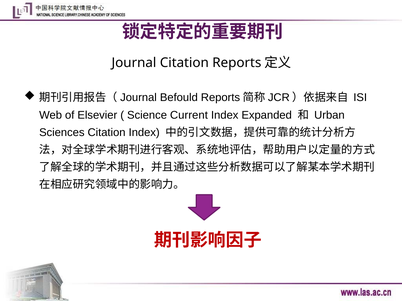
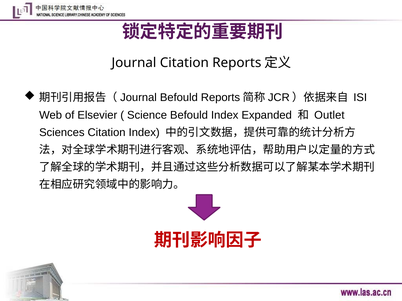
Science Current: Current -> Befould
Urban: Urban -> Outlet
